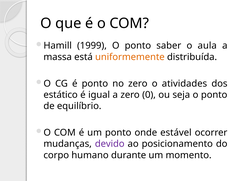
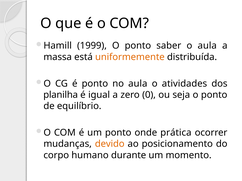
no zero: zero -> aula
estático: estático -> planilha
estável: estável -> prática
devido colour: purple -> orange
